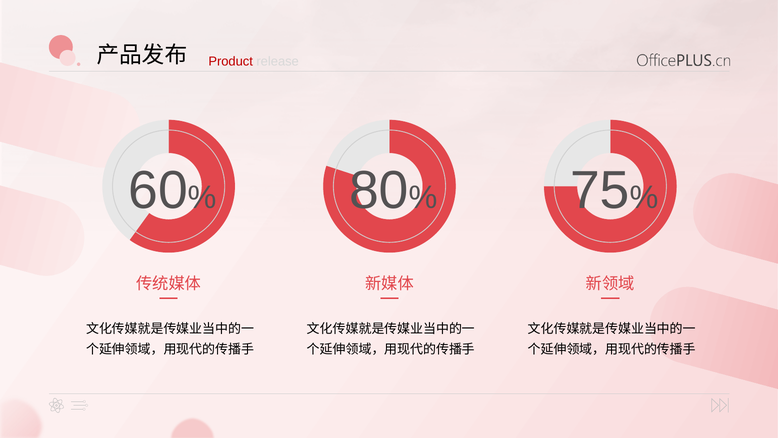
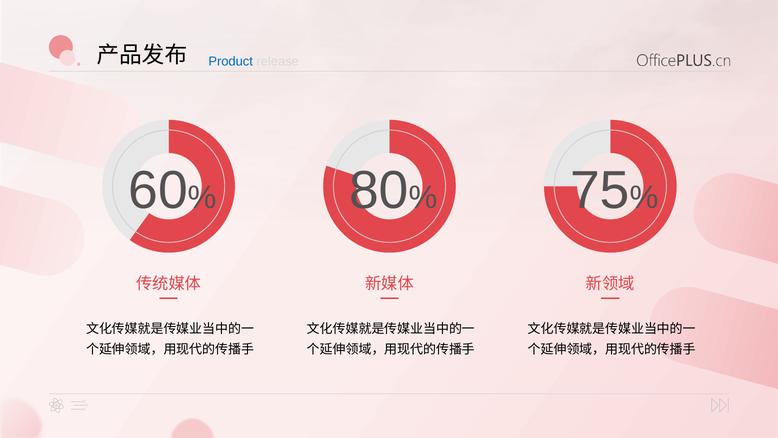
Product colour: red -> blue
